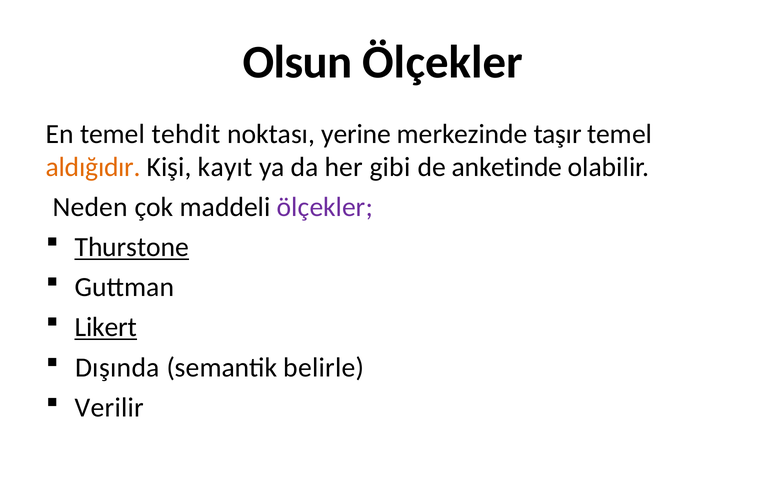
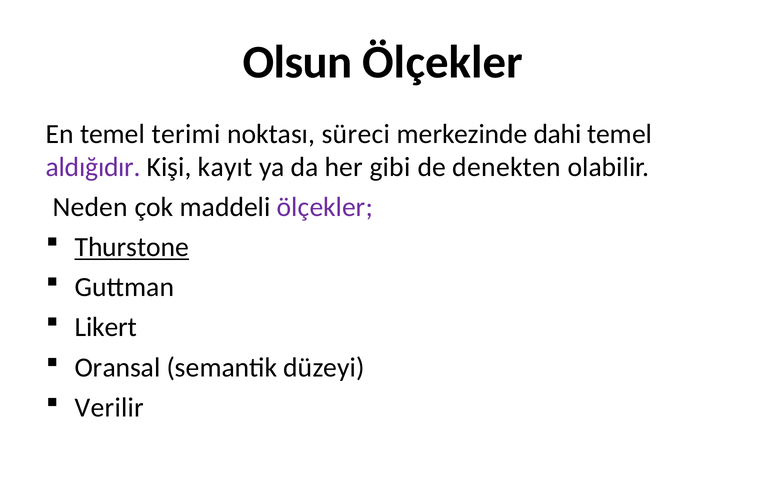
tehdit: tehdit -> terimi
yerine: yerine -> süreci
taşır: taşır -> dahi
aldığıdır colour: orange -> purple
anketinde: anketinde -> denekten
Likert underline: present -> none
Dışında: Dışında -> Oransal
belirle: belirle -> düzeyi
